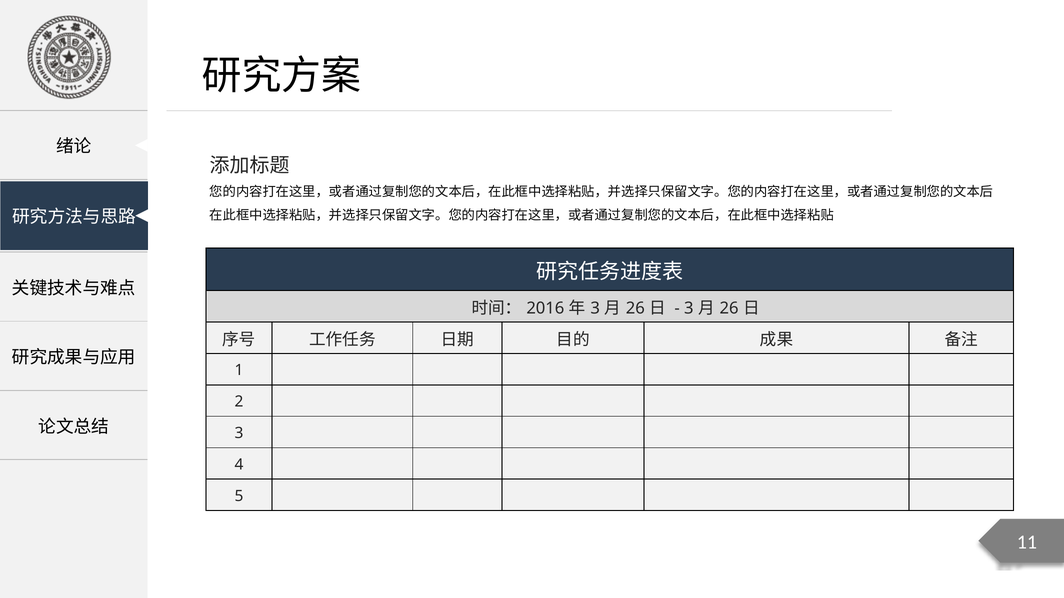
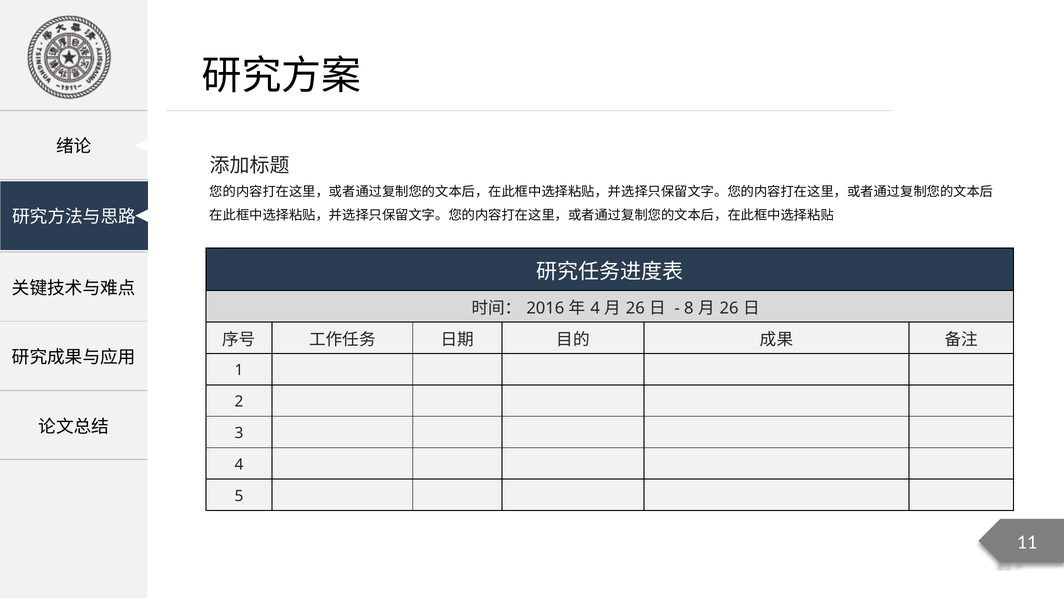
3 at (595, 308): 3 -> 4
3 at (689, 308): 3 -> 8
